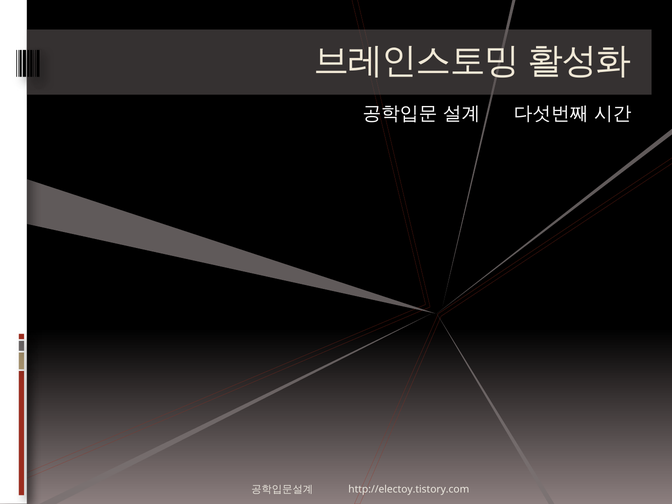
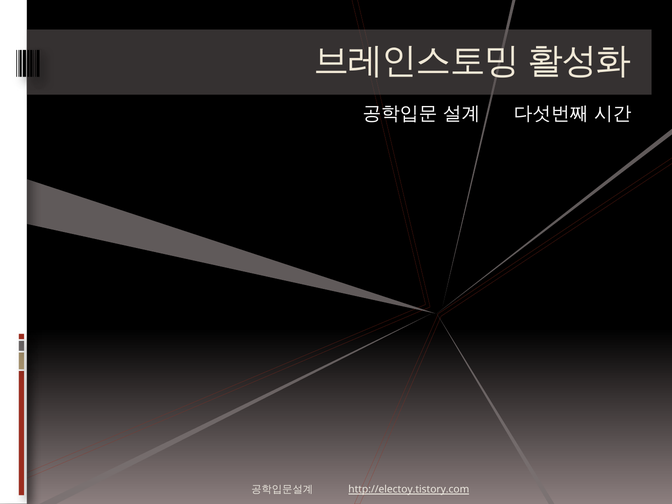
http://electoy.tistory.com underline: none -> present
